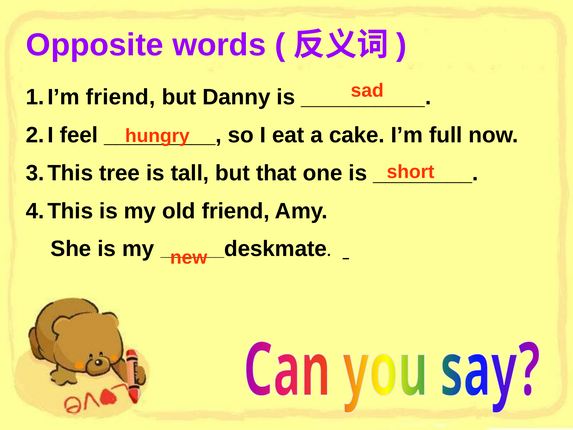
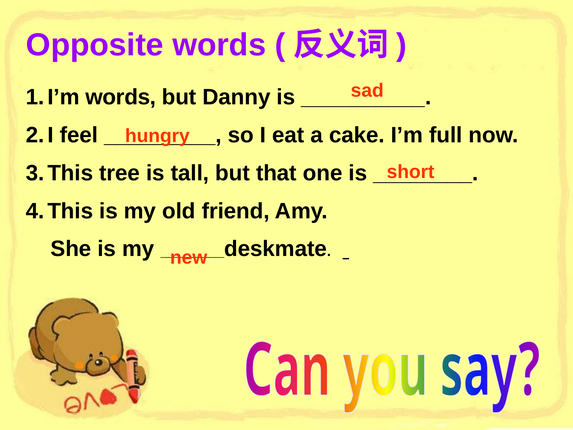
friend at (121, 97): friend -> words
